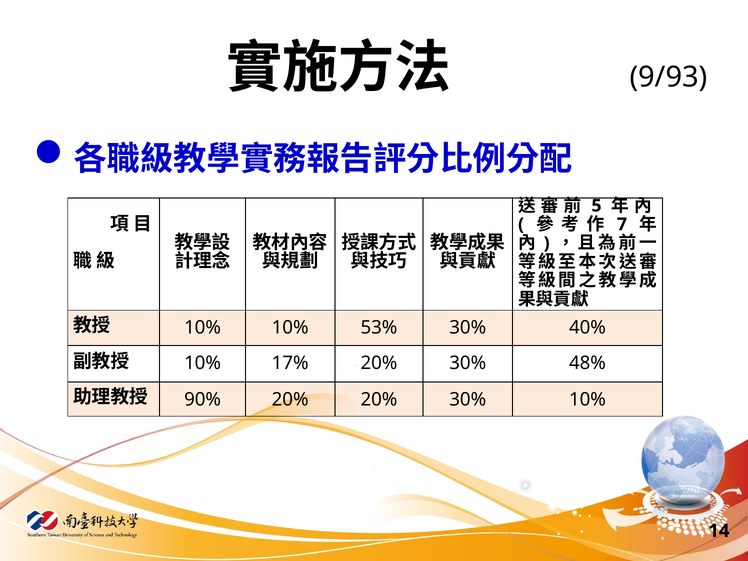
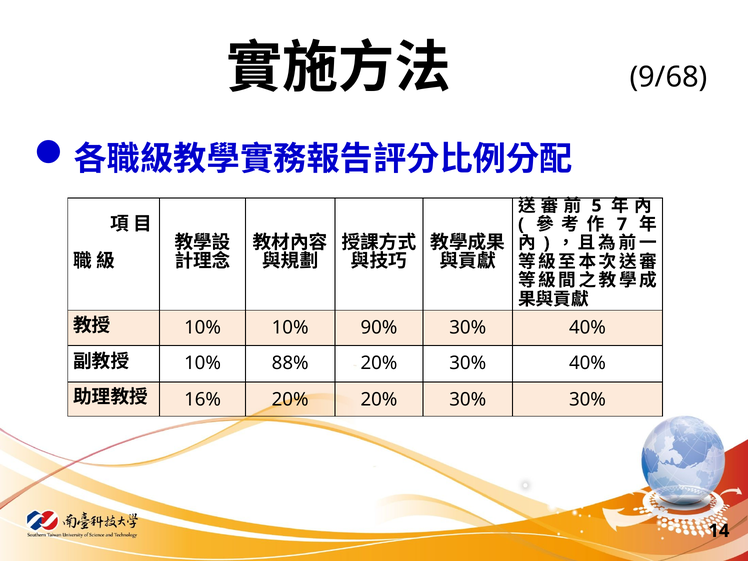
9/93: 9/93 -> 9/68
53%: 53% -> 90%
17%: 17% -> 88%
20% 30% 48%: 48% -> 40%
90%: 90% -> 16%
30% 10%: 10% -> 30%
